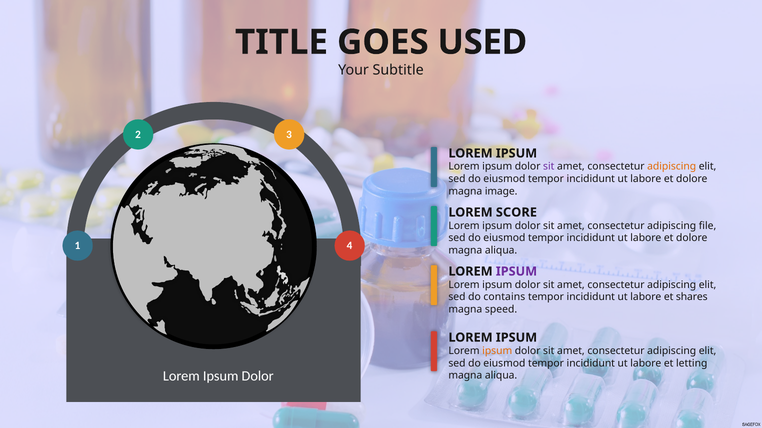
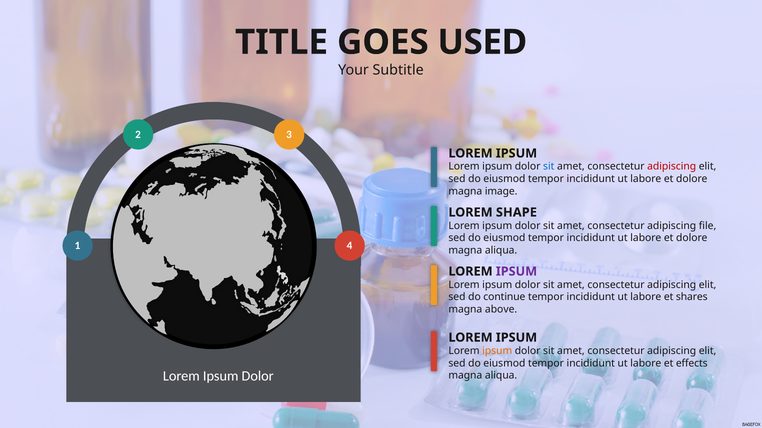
sit at (549, 167) colour: purple -> blue
adipiscing at (672, 167) colour: orange -> red
SCORE: SCORE -> SHAPE
contains: contains -> continue
speed: speed -> above
letting: letting -> effects
